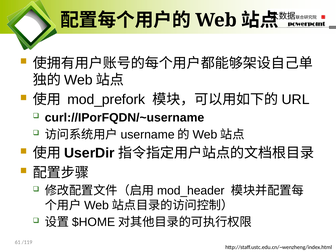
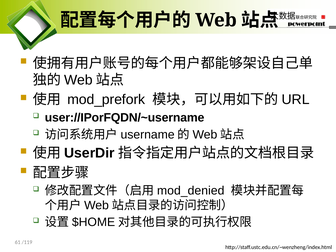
curl://IPorFQDN/~username: curl://IPorFQDN/~username -> user://IPorFQDN/~username
mod_header: mod_header -> mod_denied
